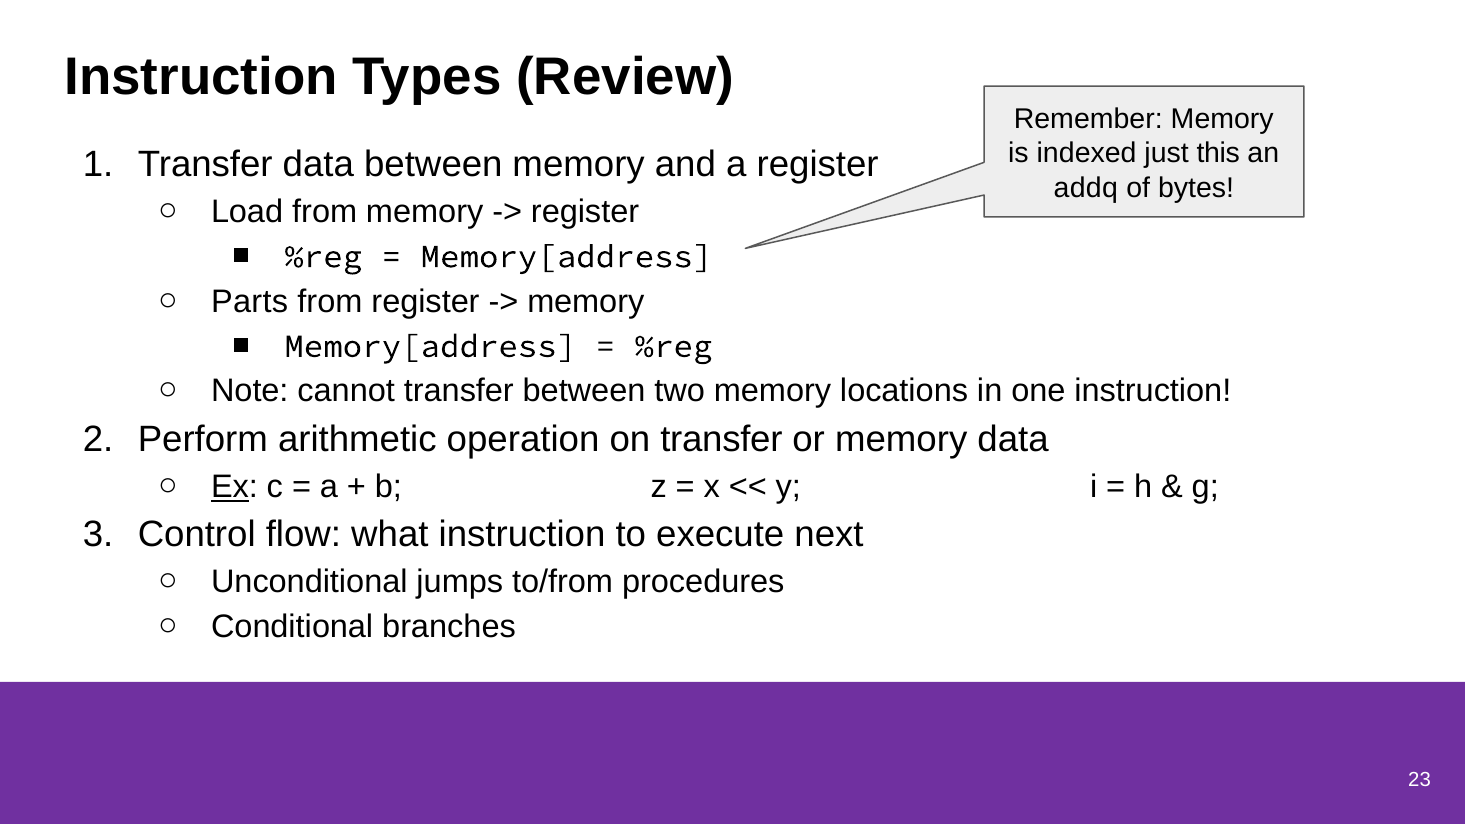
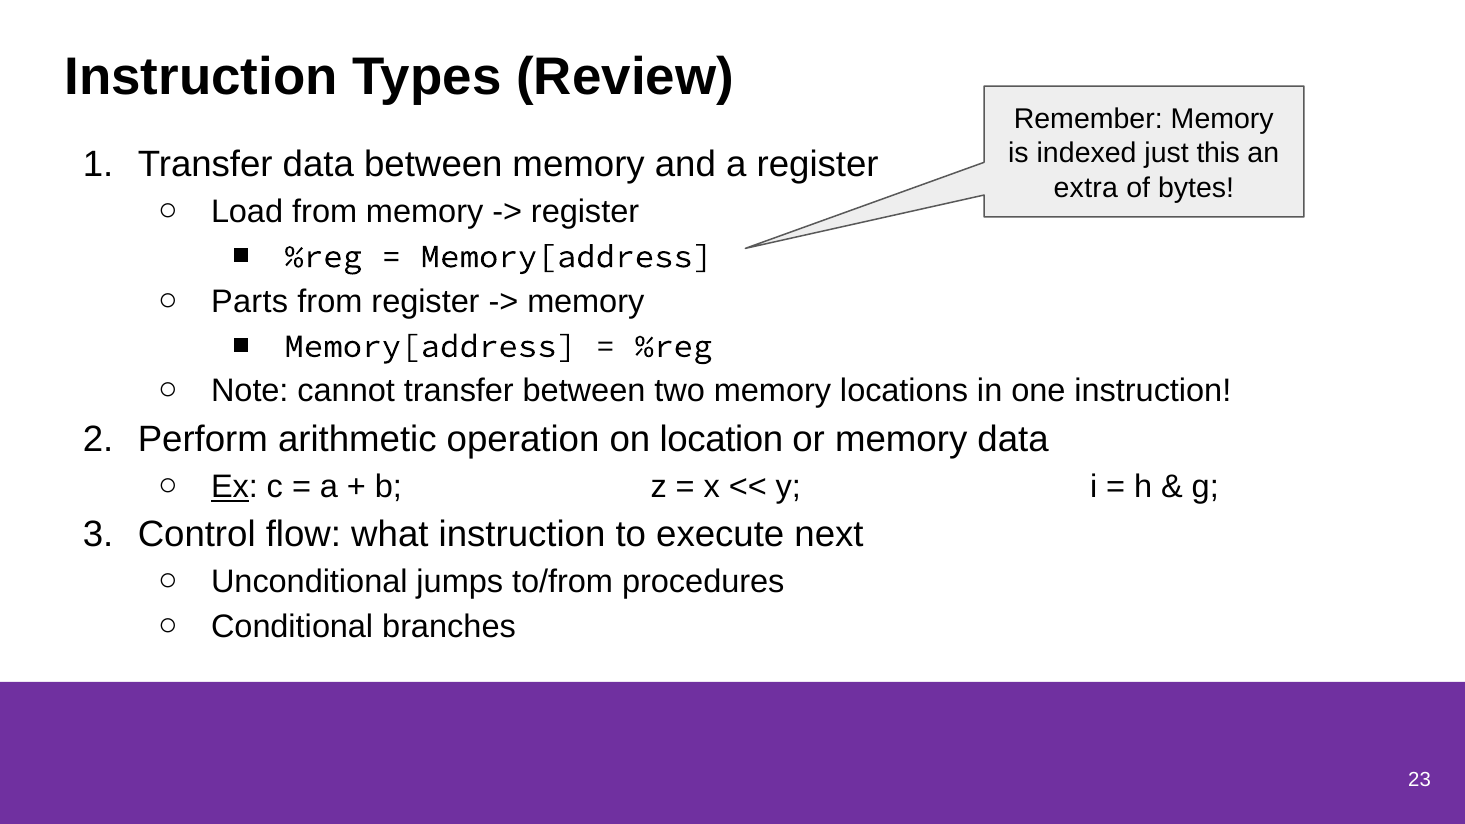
addq: addq -> extra
on transfer: transfer -> location
